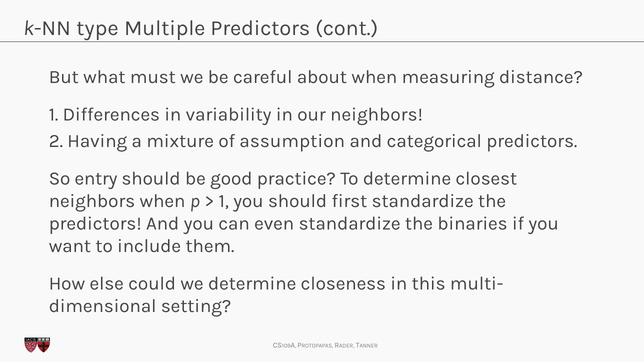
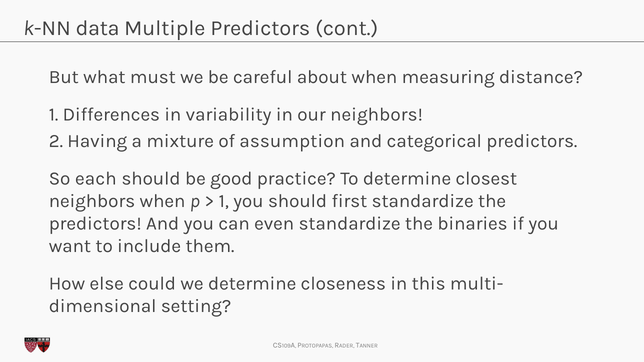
type: type -> data
entry: entry -> each
